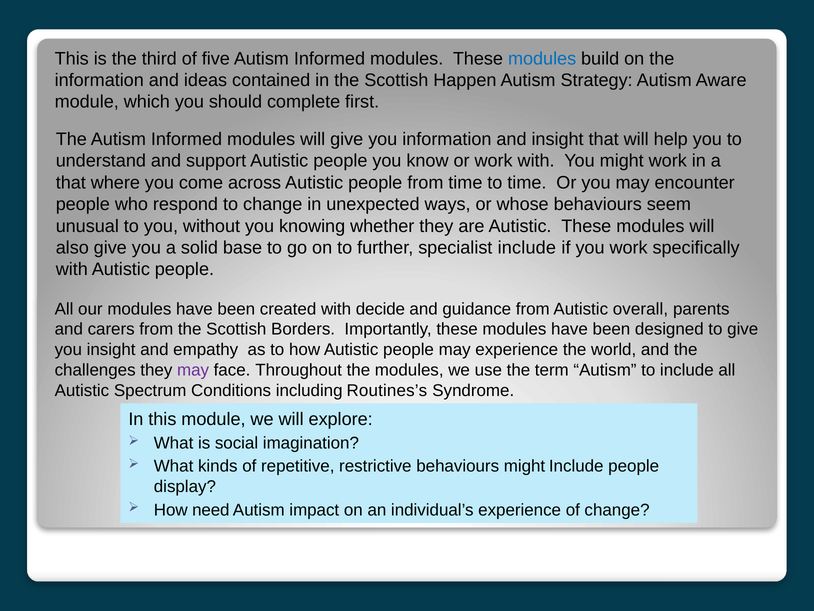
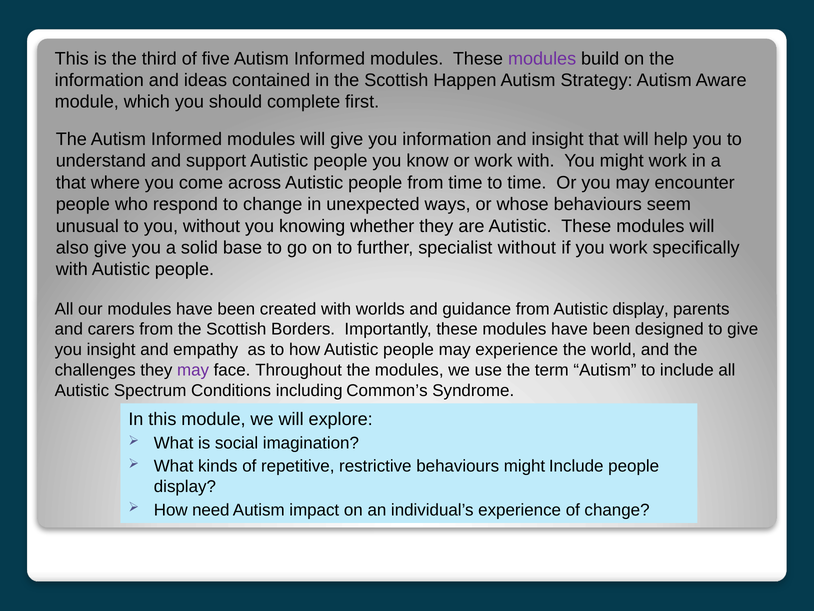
modules at (542, 59) colour: blue -> purple
specialist include: include -> without
decide: decide -> worlds
Autistic overall: overall -> display
Routines’s: Routines’s -> Common’s
